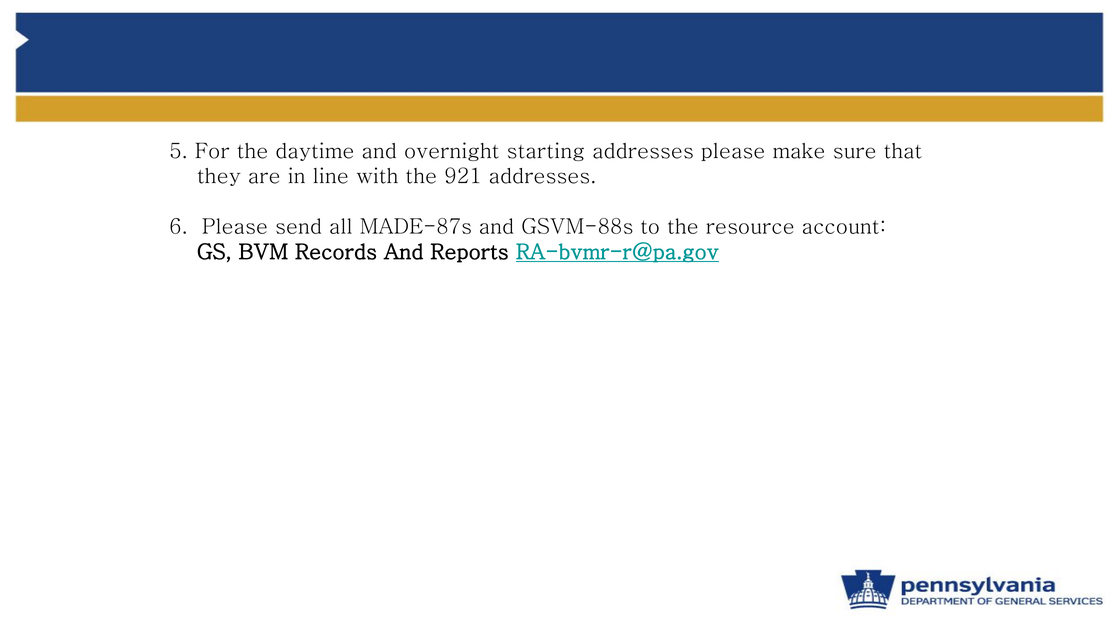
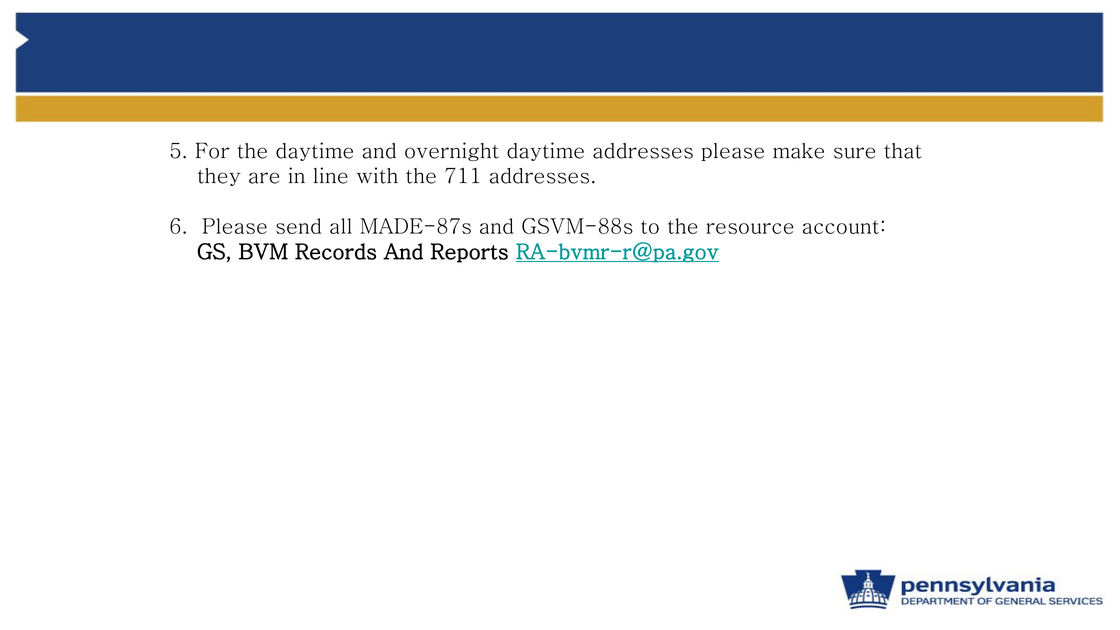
overnight starting: starting -> daytime
921: 921 -> 711
